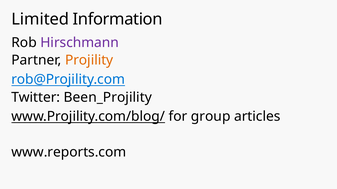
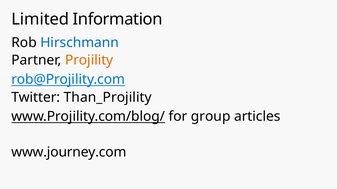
Hirschmann colour: purple -> blue
Been_Projility: Been_Projility -> Than_Projility
www.reports.com: www.reports.com -> www.journey.com
